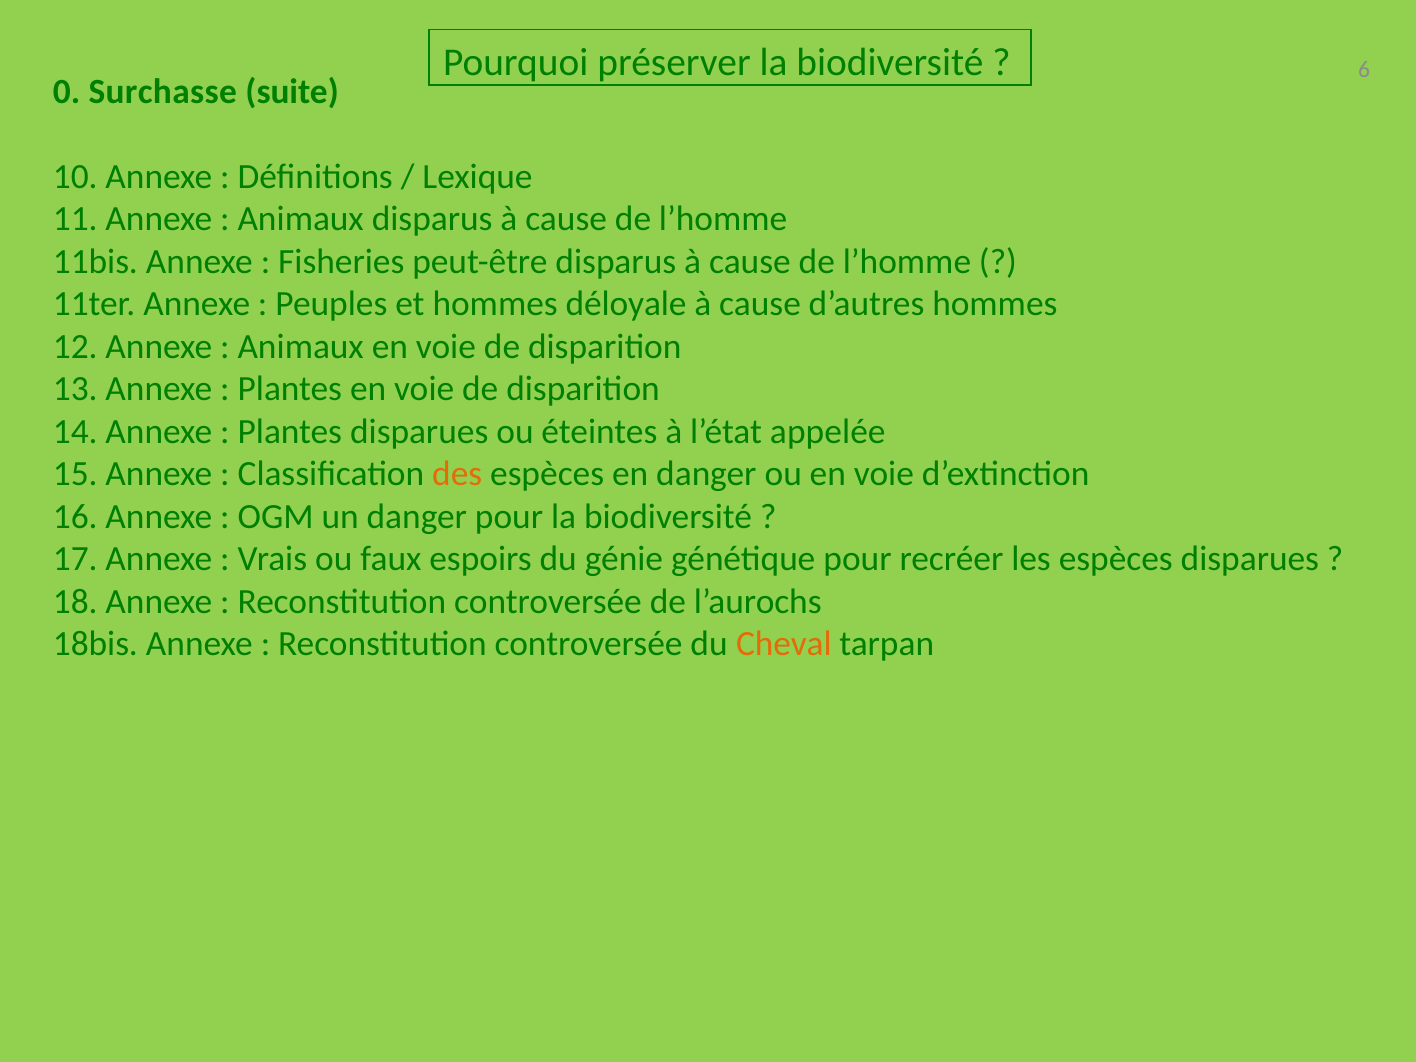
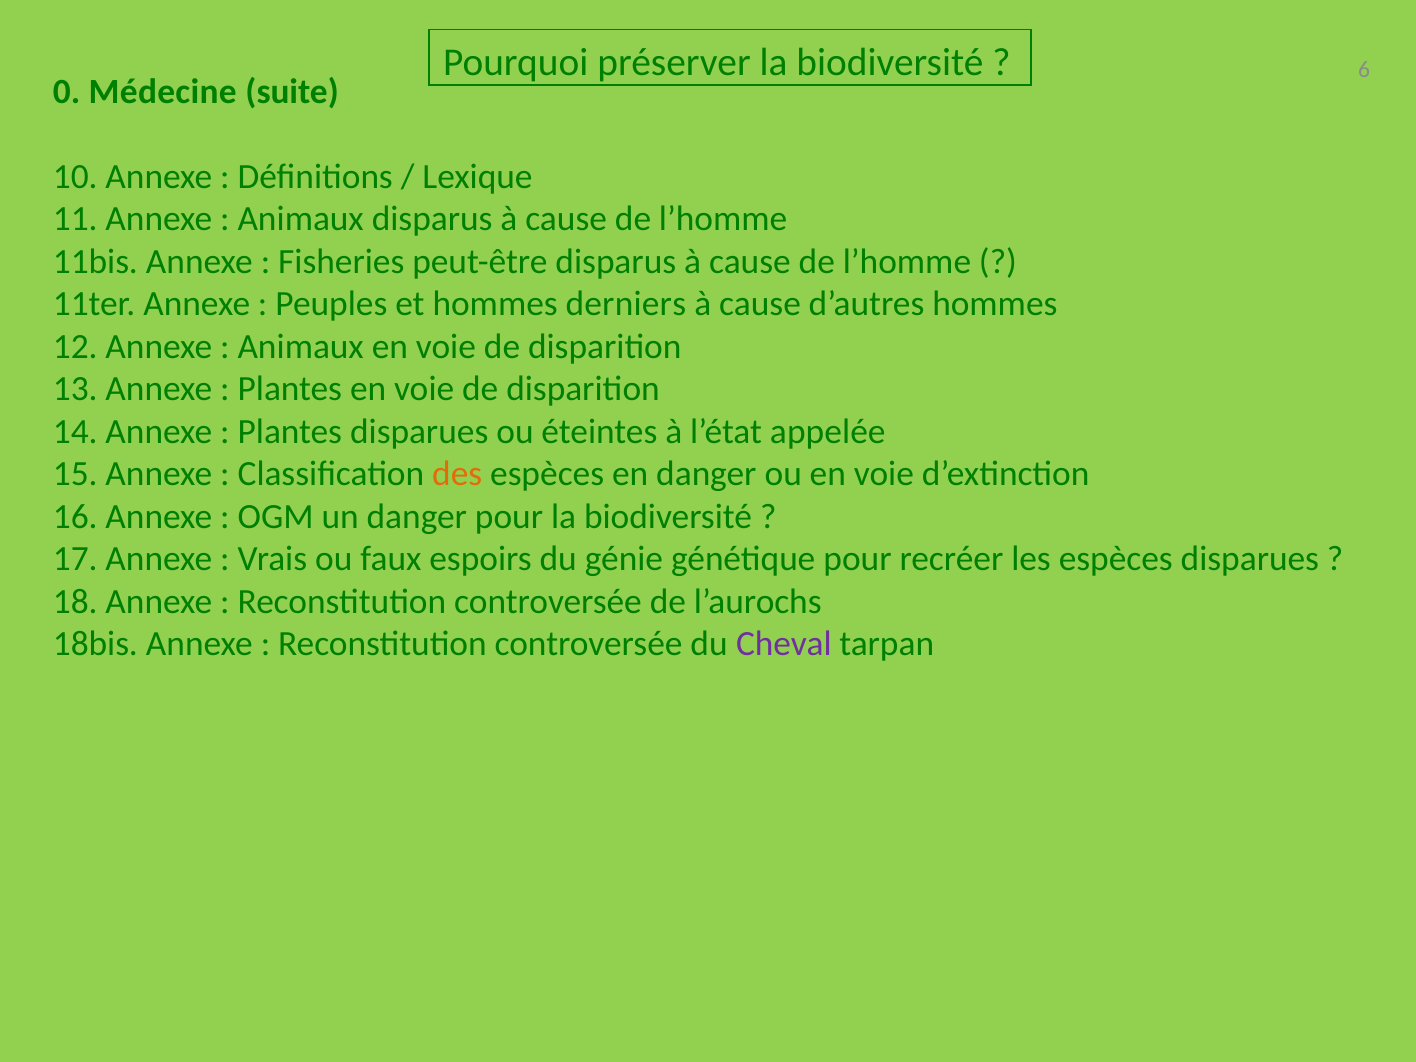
Surchasse: Surchasse -> Médecine
déloyale: déloyale -> derniers
Cheval colour: orange -> purple
